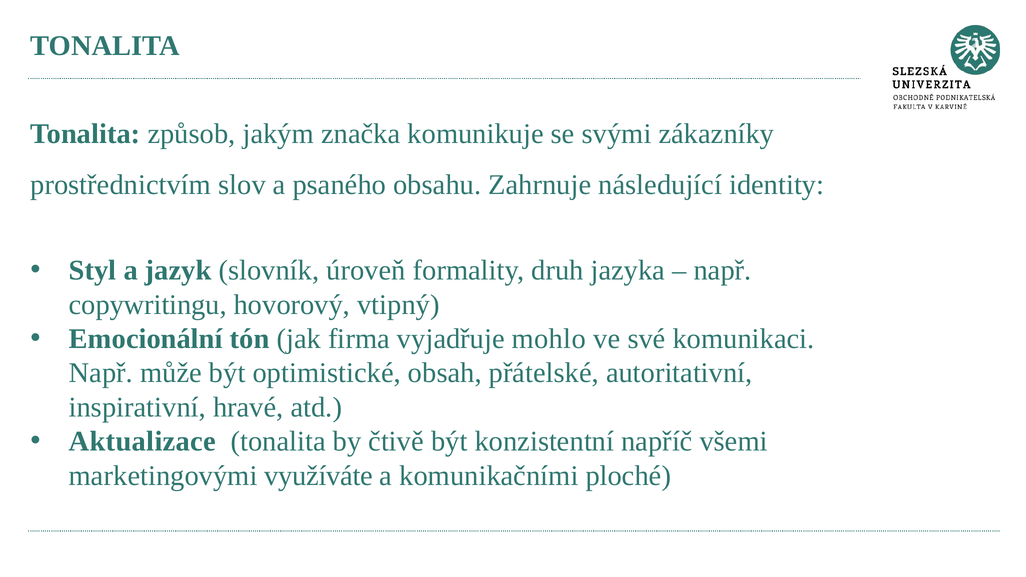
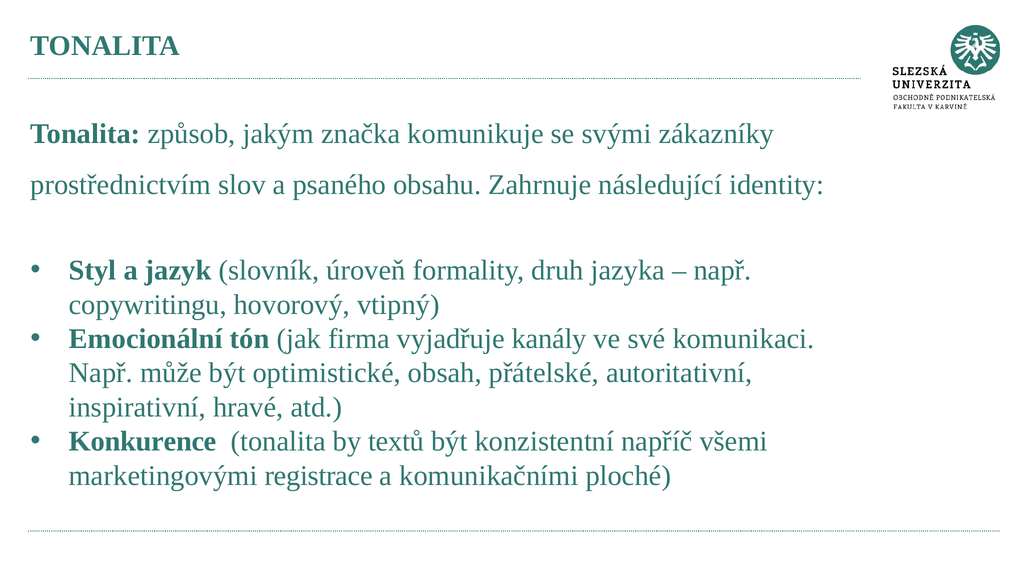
mohlo: mohlo -> kanály
Aktualizace: Aktualizace -> Konkurence
čtivě: čtivě -> textů
využíváte: využíváte -> registrace
